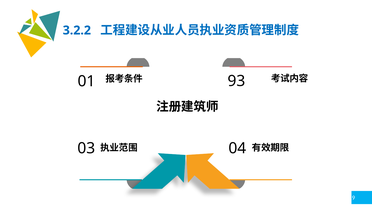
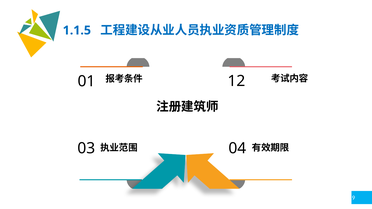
3.2.2: 3.2.2 -> 1.1.5
93: 93 -> 12
